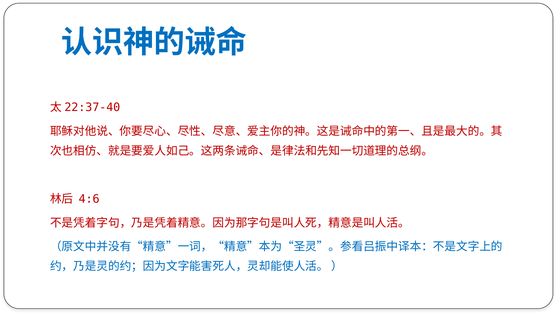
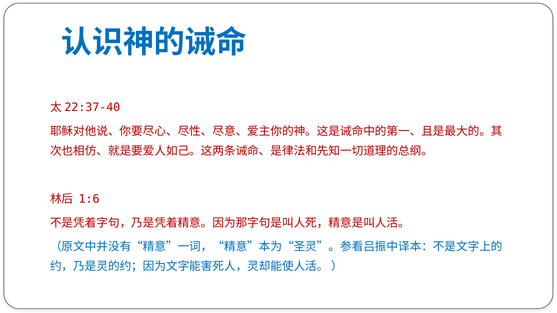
4:6: 4:6 -> 1:6
